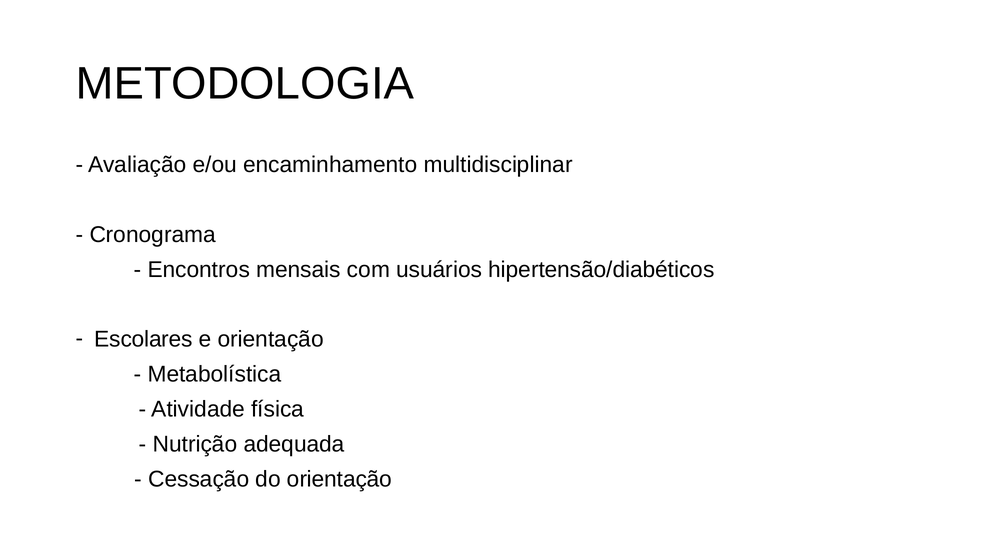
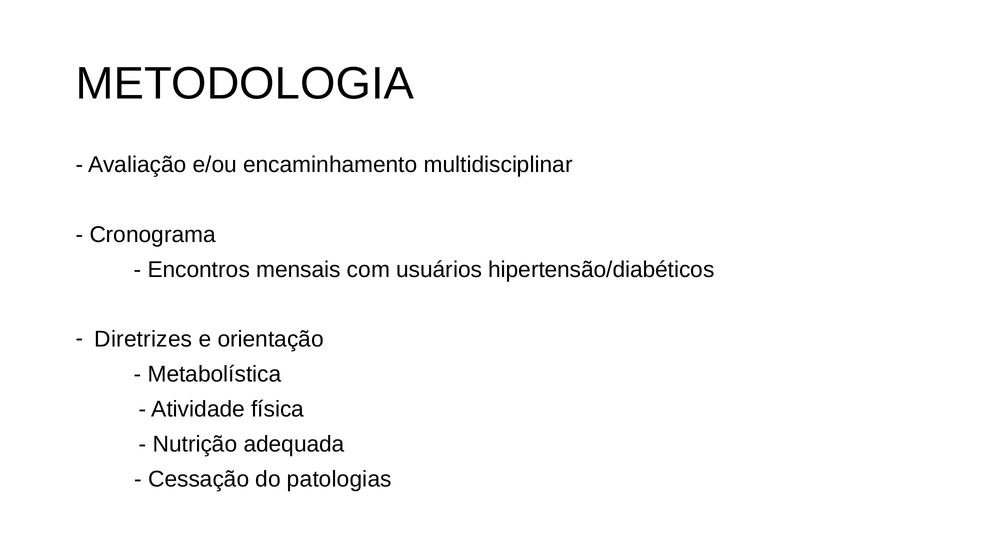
Escolares: Escolares -> Diretrizes
do orientação: orientação -> patologias
